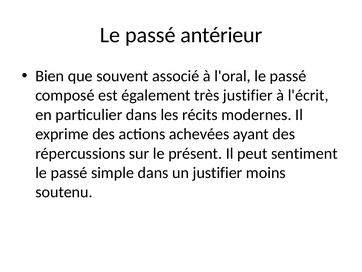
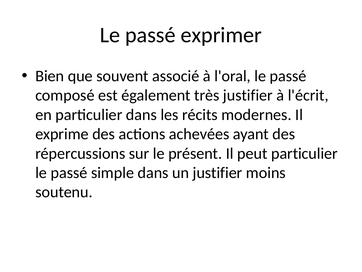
antérieur: antérieur -> exprimer
peut sentiment: sentiment -> particulier
